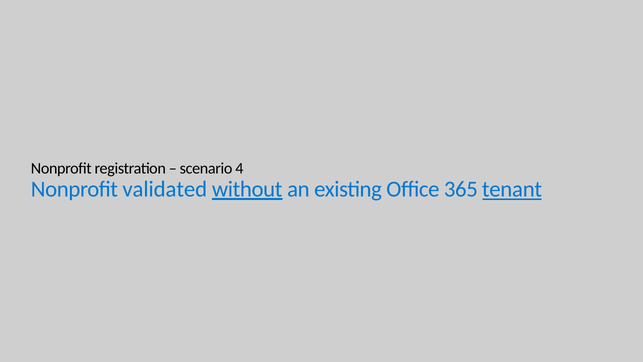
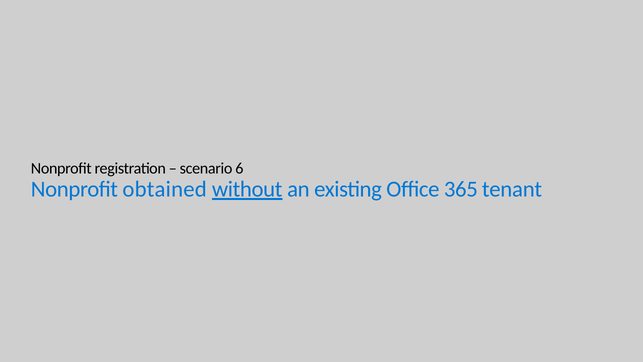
4: 4 -> 6
validated: validated -> obtained
tenant underline: present -> none
